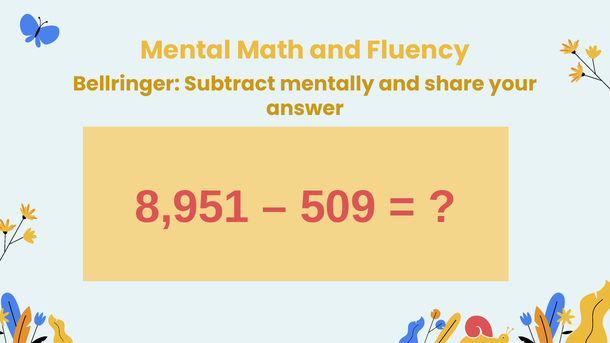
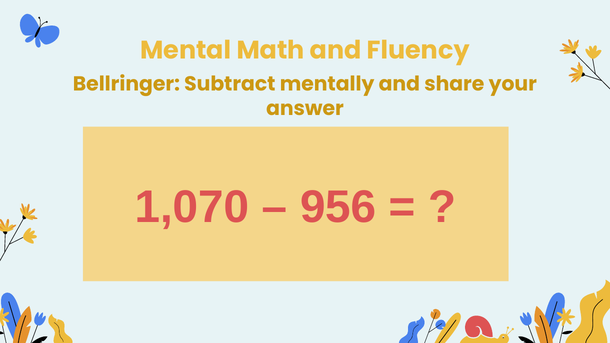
8,951: 8,951 -> 1,070
509: 509 -> 956
